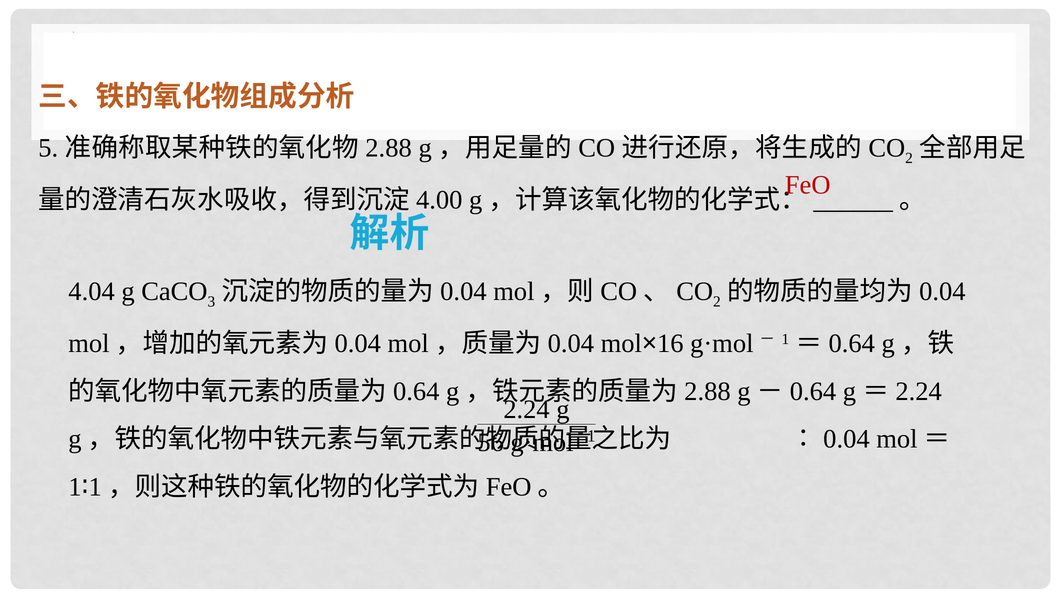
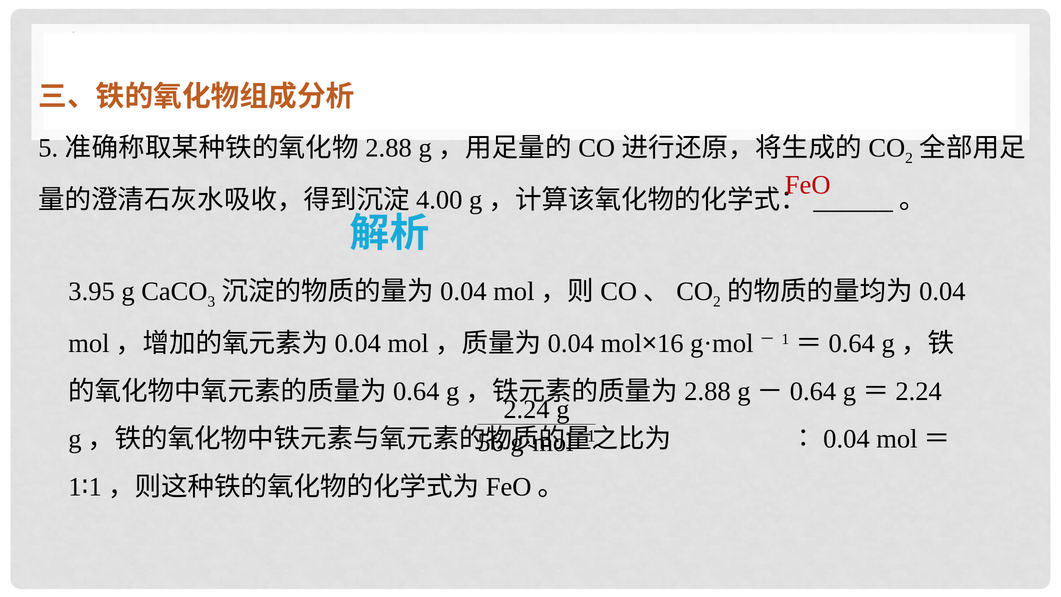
4.04: 4.04 -> 3.95
